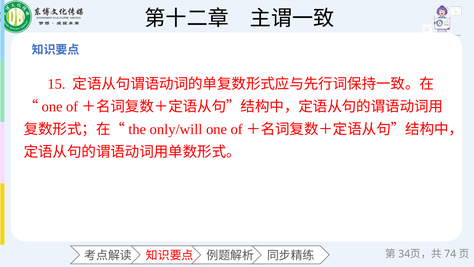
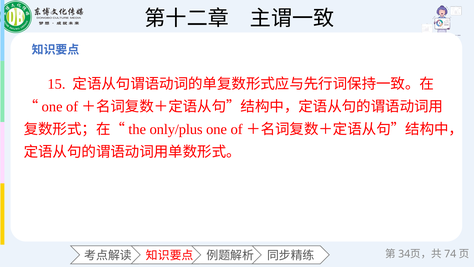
only/will: only/will -> only/plus
